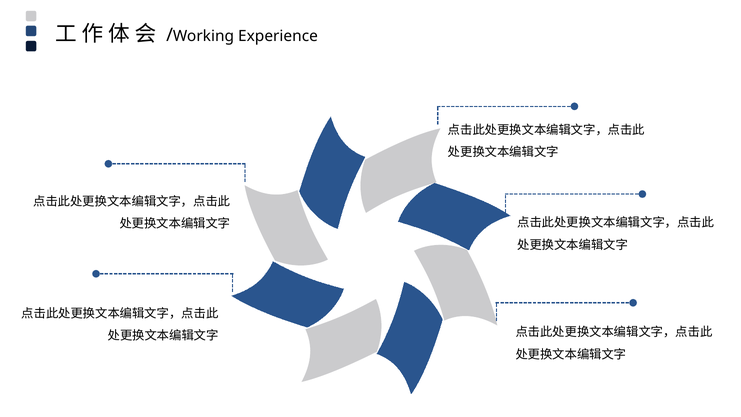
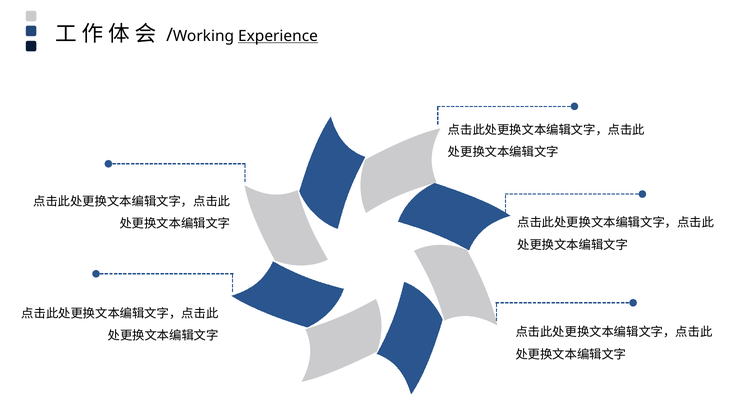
Experience underline: none -> present
